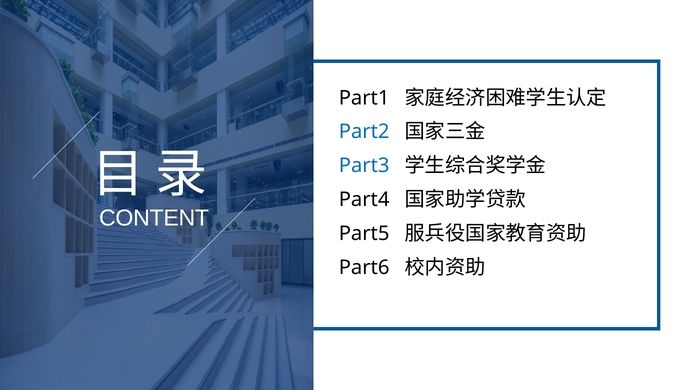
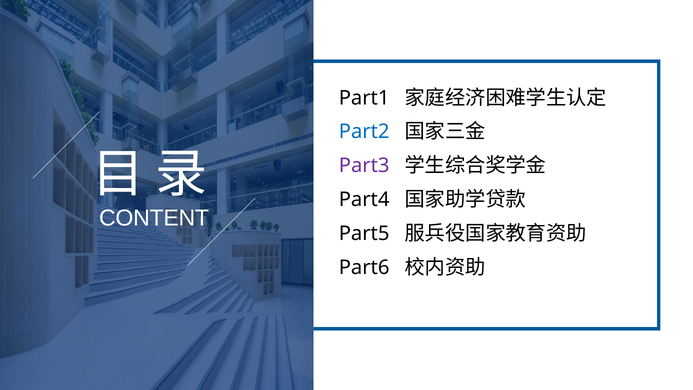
Part3 colour: blue -> purple
